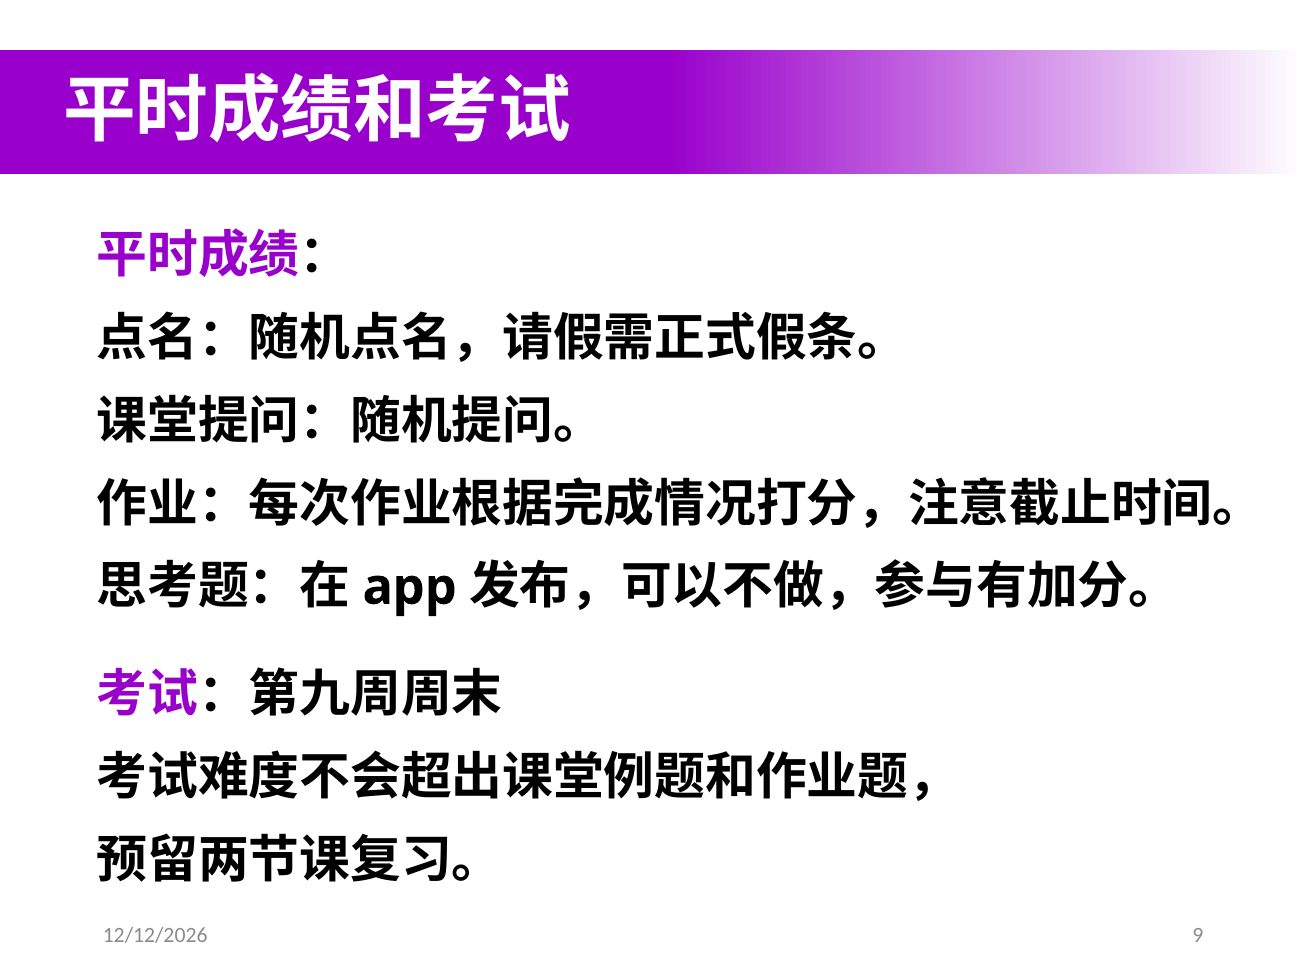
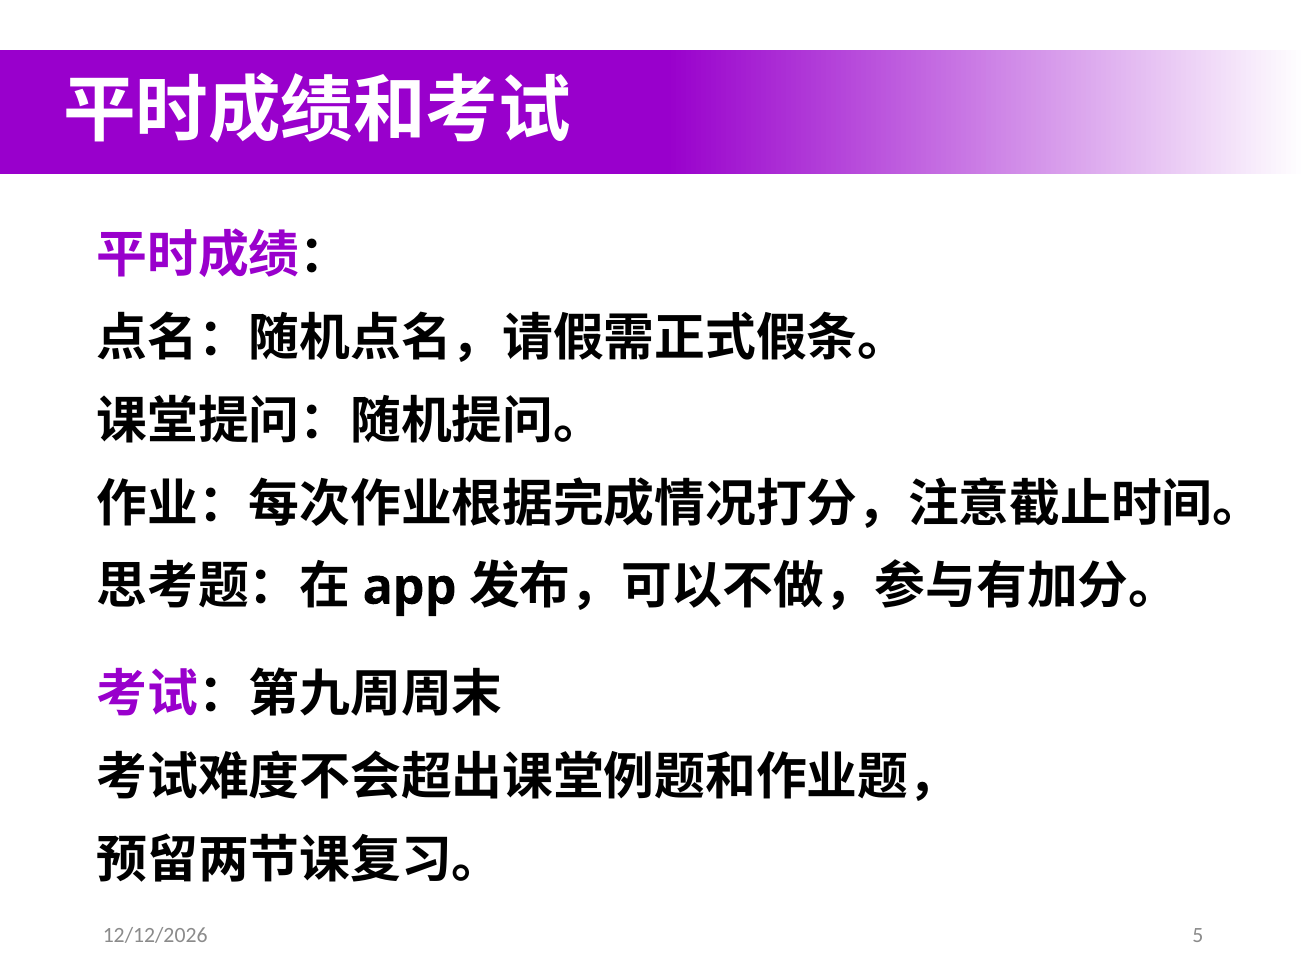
9: 9 -> 5
